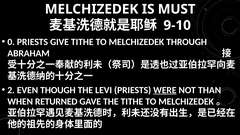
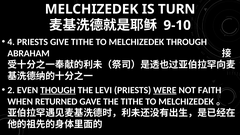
MUST: MUST -> TURN
0: 0 -> 4
THOUGH underline: none -> present
THAN: THAN -> FAITH
